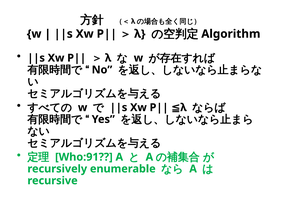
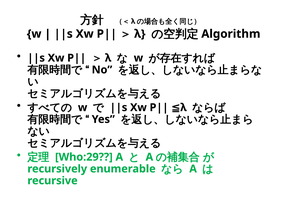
Who:91: Who:91 -> Who:29
